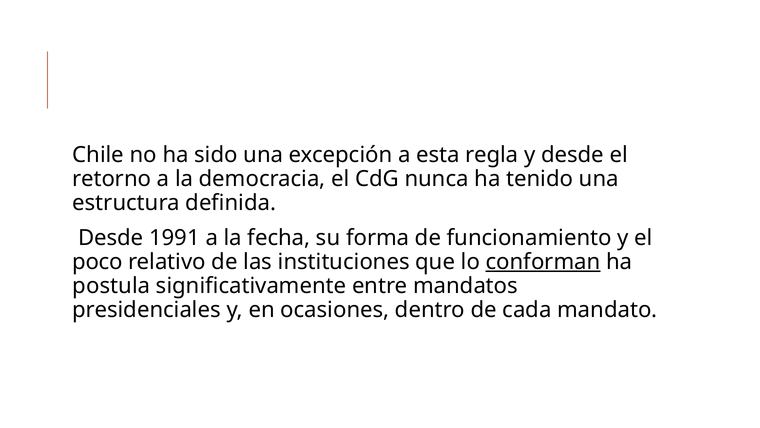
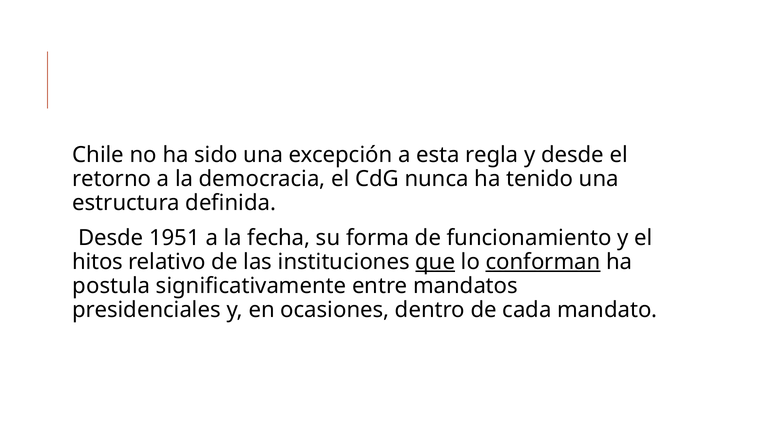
1991: 1991 -> 1951
poco: poco -> hitos
que underline: none -> present
